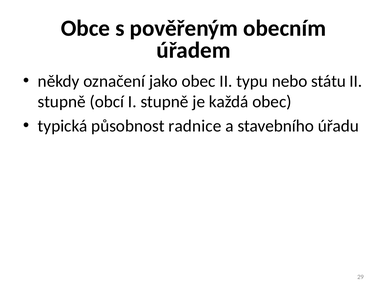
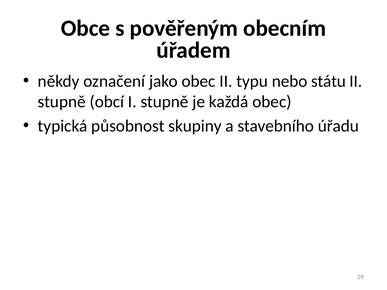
radnice: radnice -> skupiny
